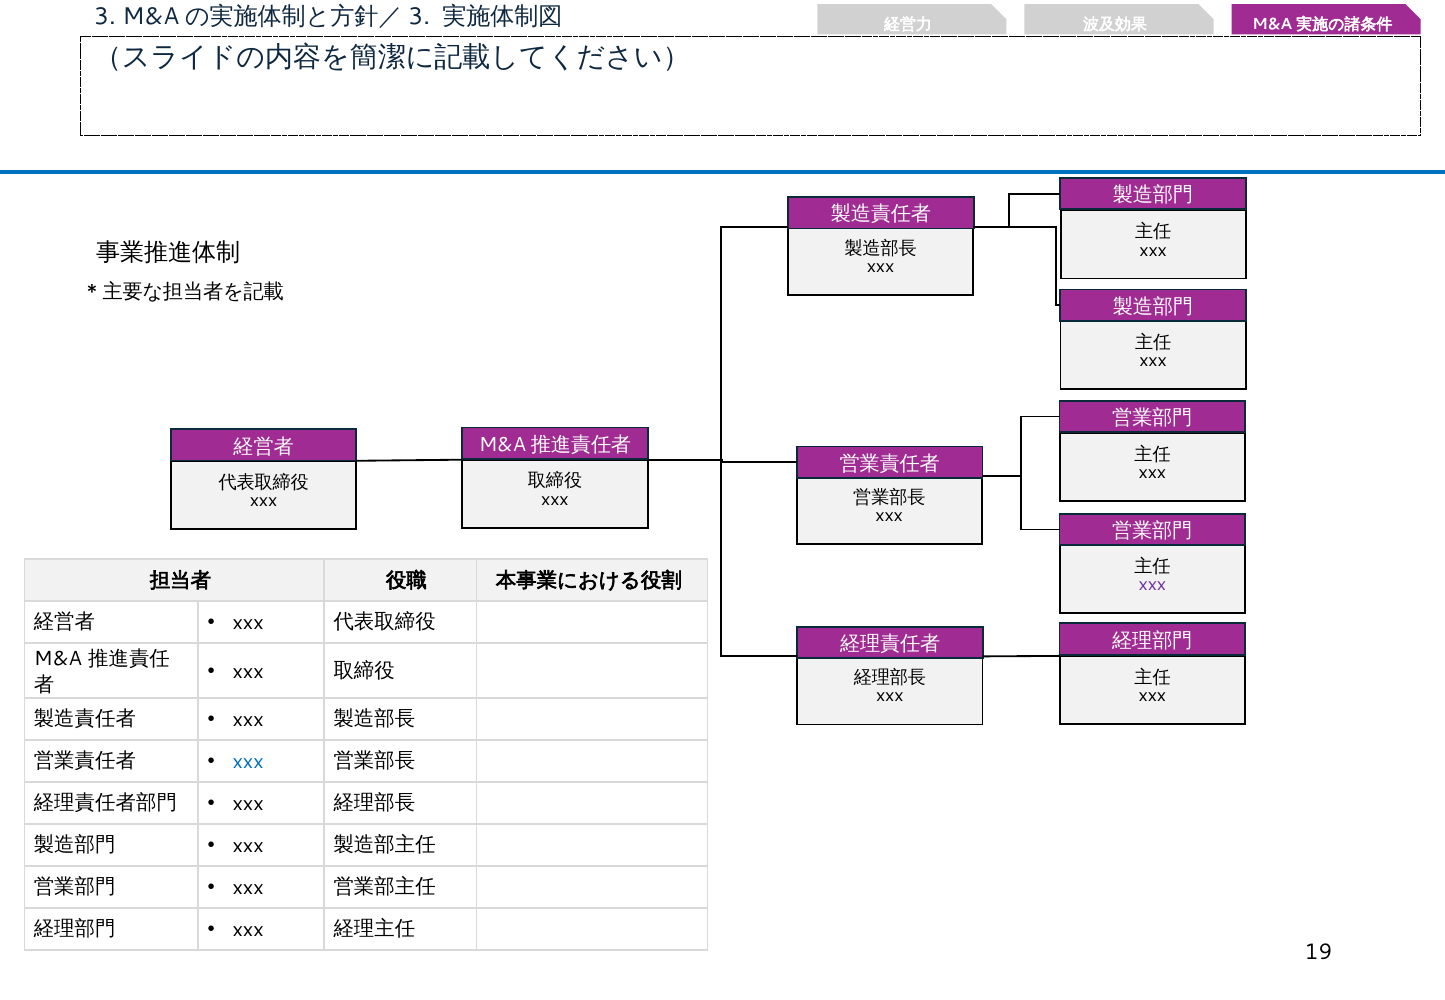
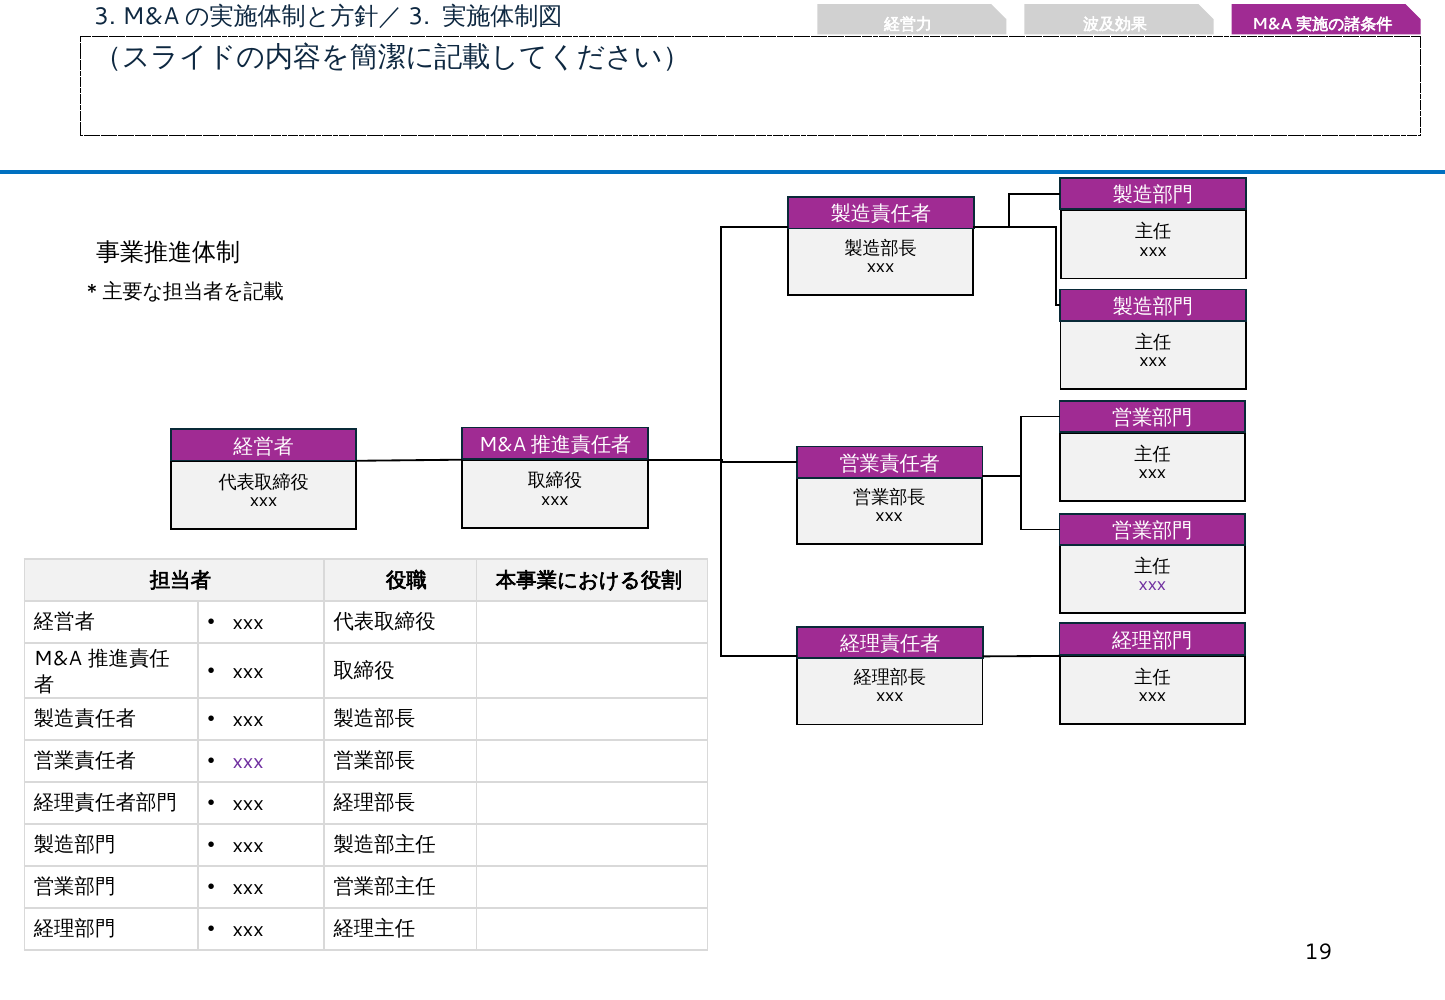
xxx at (248, 762) colour: blue -> purple
